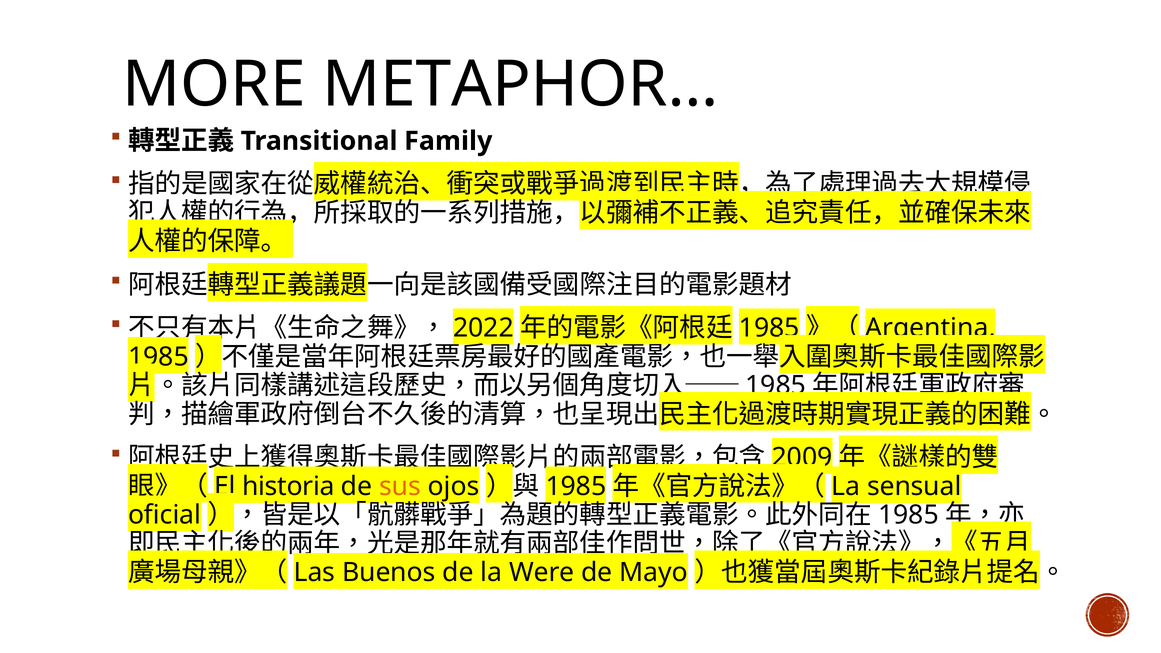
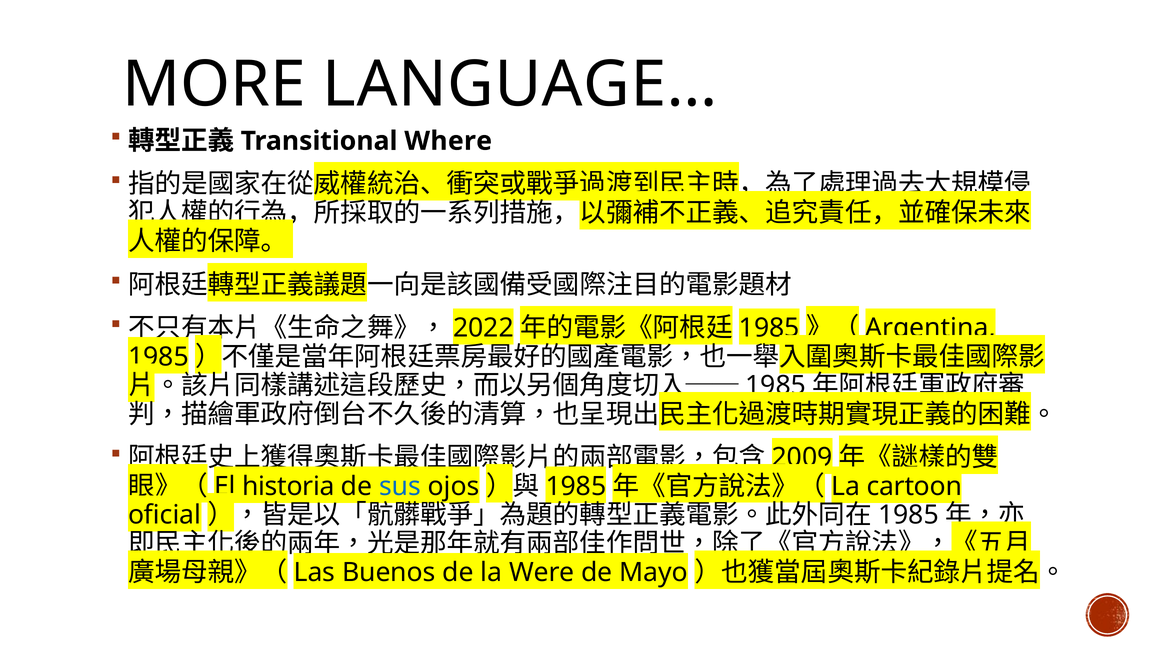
METAPHOR…: METAPHOR… -> LANGUAGE…
Family: Family -> Where
sus colour: orange -> blue
sensual: sensual -> cartoon
